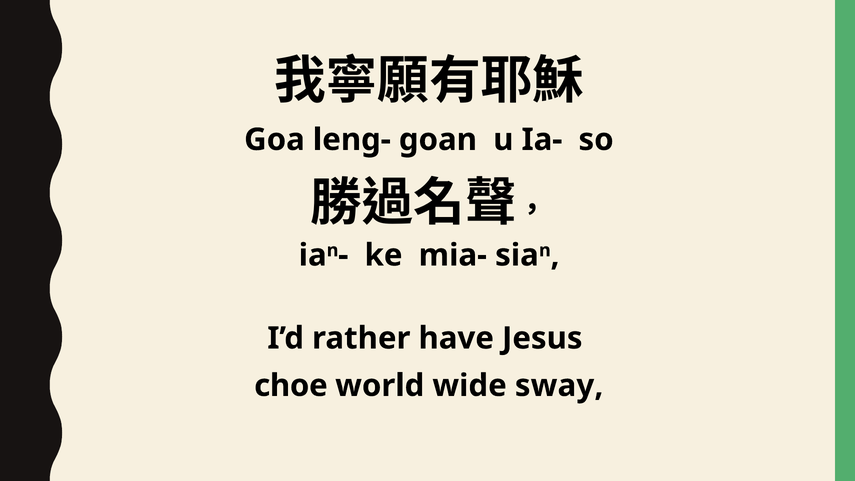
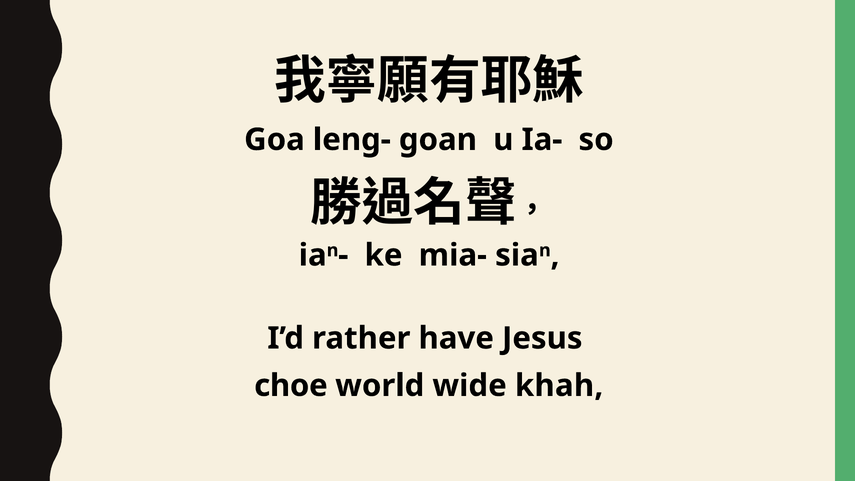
sway: sway -> khah
